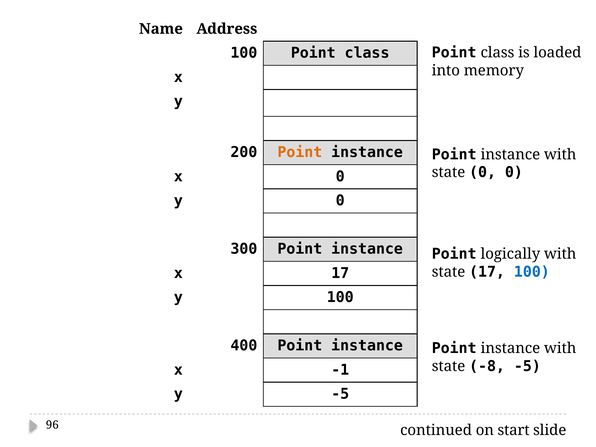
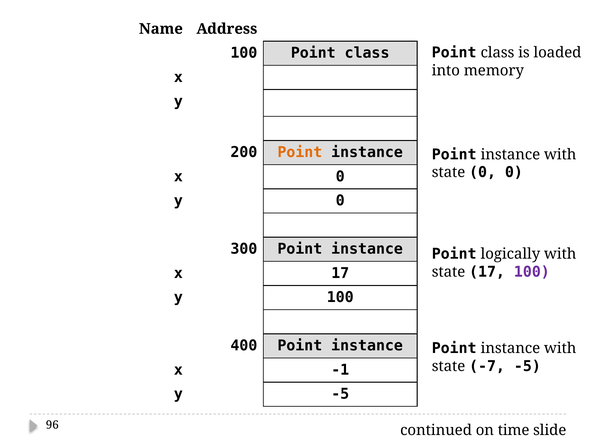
100 at (532, 272) colour: blue -> purple
-8: -8 -> -7
start: start -> time
